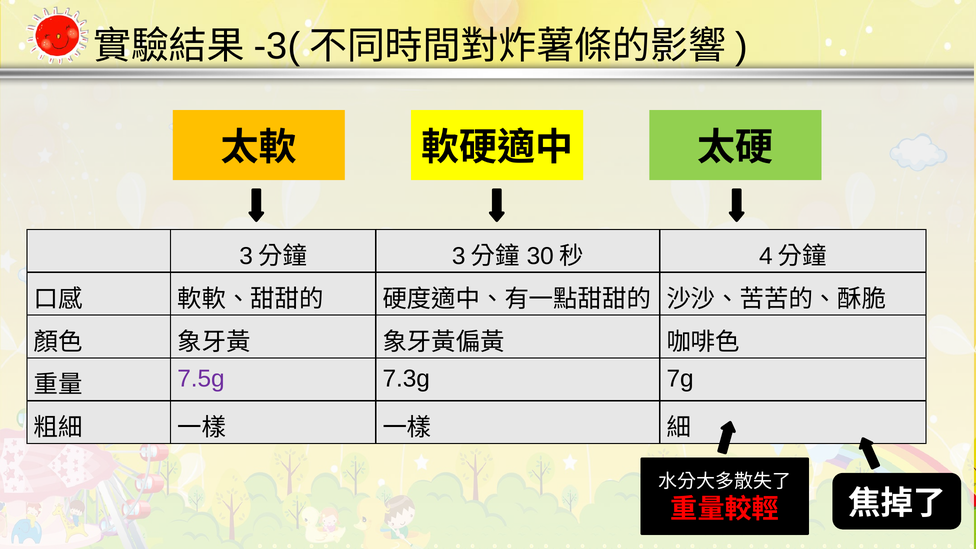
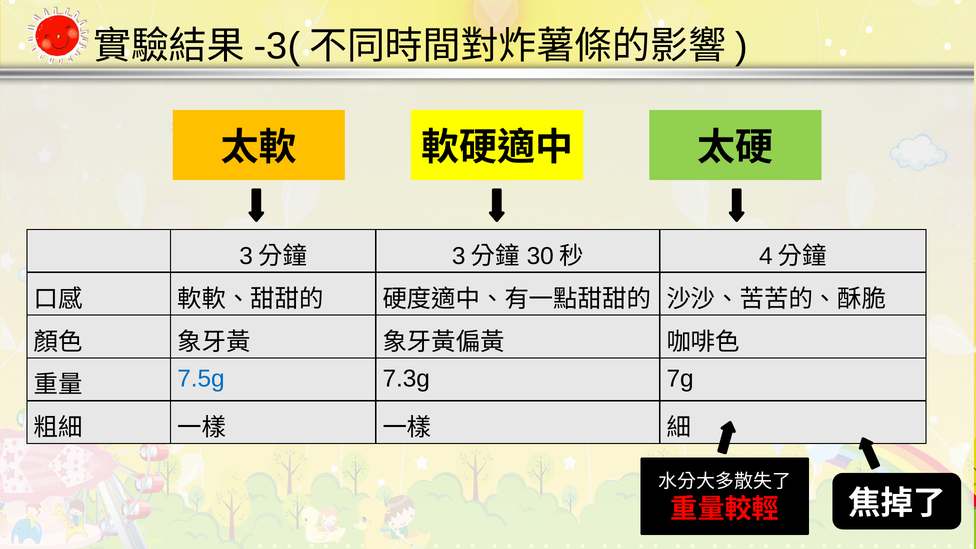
7.5g colour: purple -> blue
